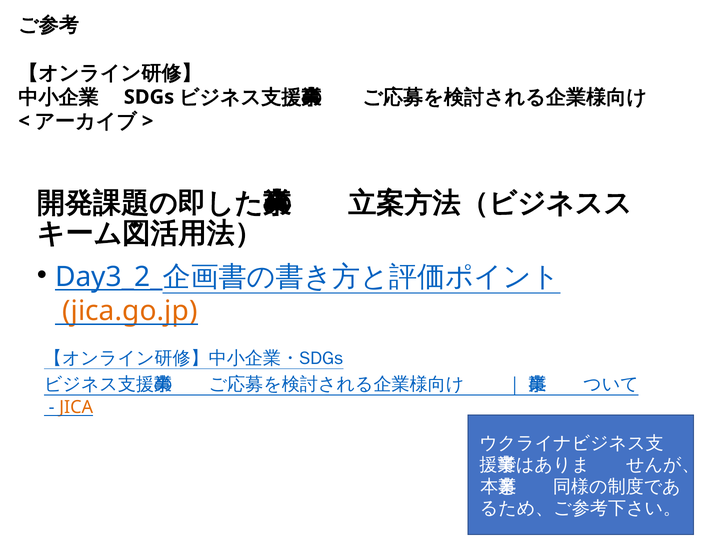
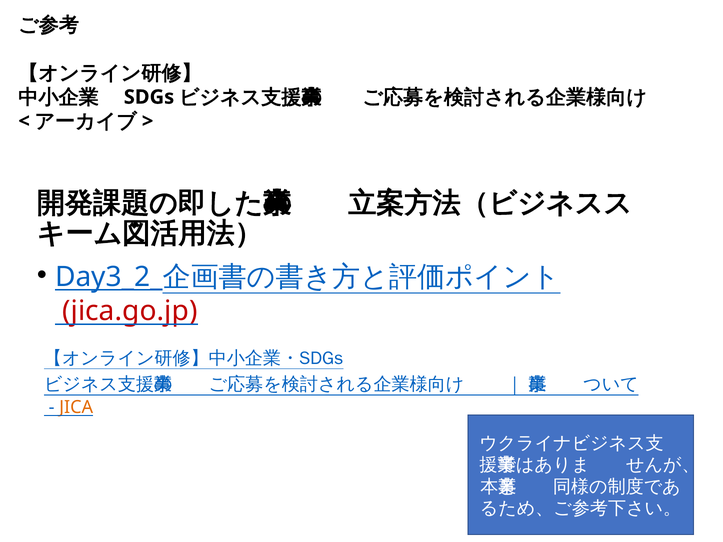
jica.go.jp colour: orange -> red
